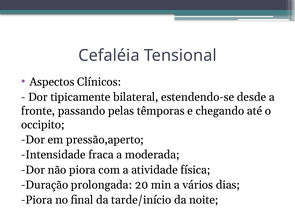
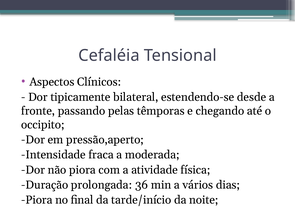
20: 20 -> 36
